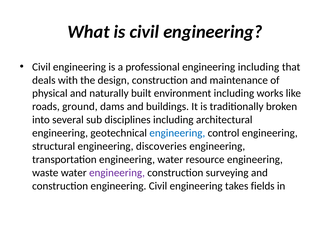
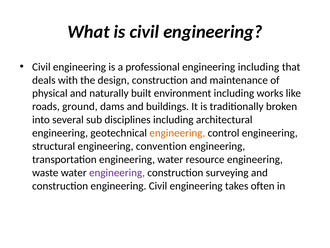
engineering at (177, 133) colour: blue -> orange
discoveries: discoveries -> convention
fields: fields -> often
